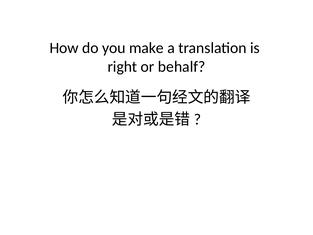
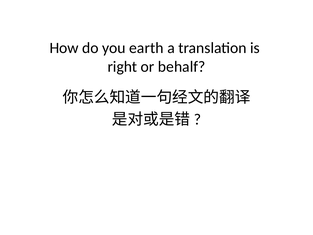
make: make -> earth
